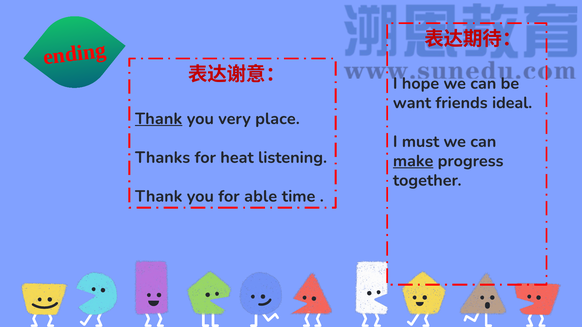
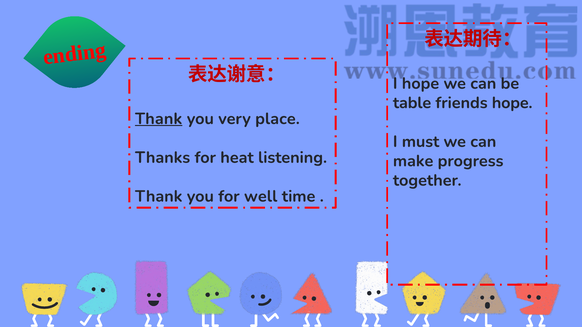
want: want -> table
friends ideal: ideal -> hope
make underline: present -> none
able: able -> well
